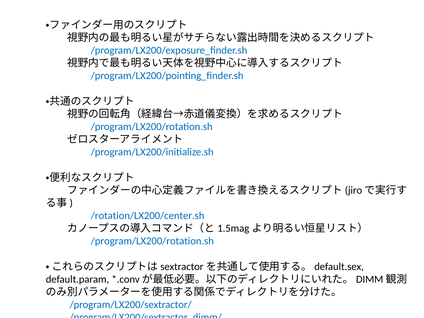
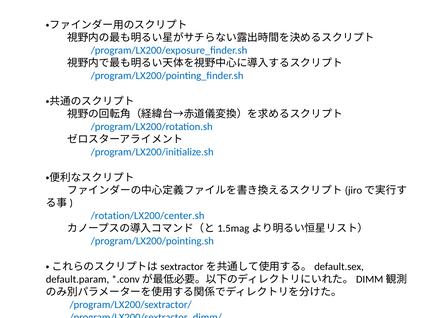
/program/LX200/rotation.sh at (152, 241): /program/LX200/rotation.sh -> /program/LX200/pointing.sh
